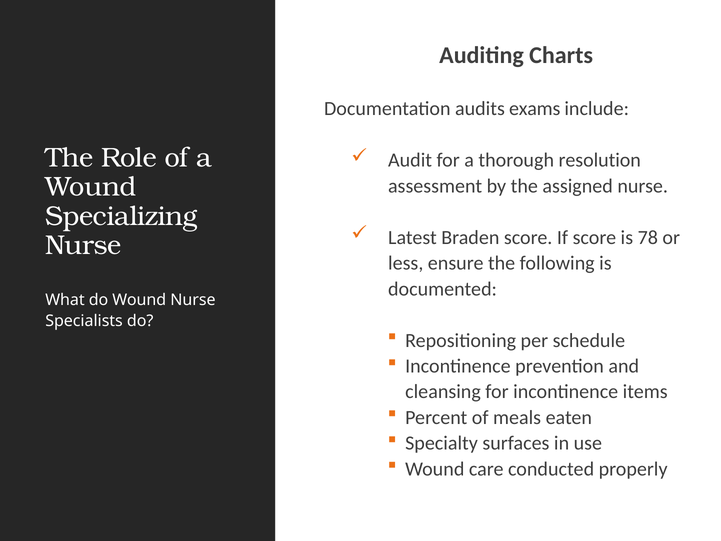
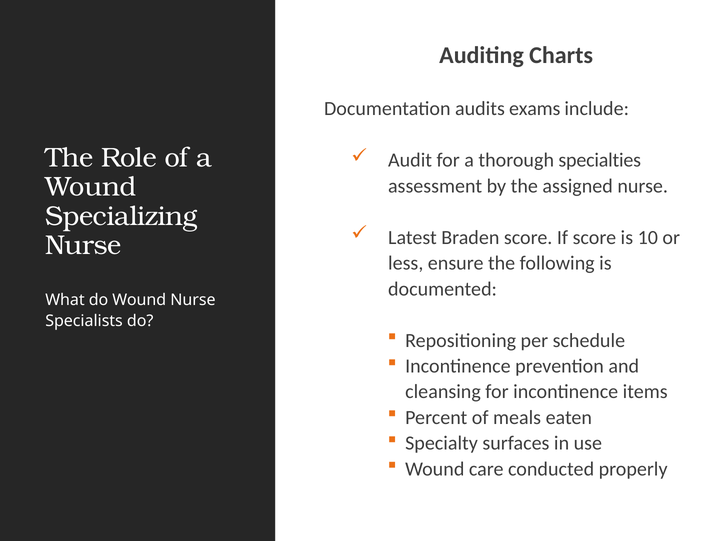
resolution: resolution -> specialties
78: 78 -> 10
